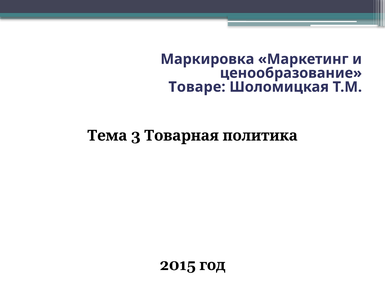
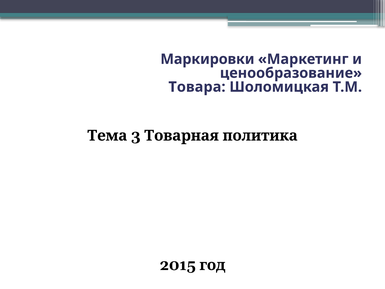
Маркировка: Маркировка -> Маркировки
Товаре: Товаре -> Товара
